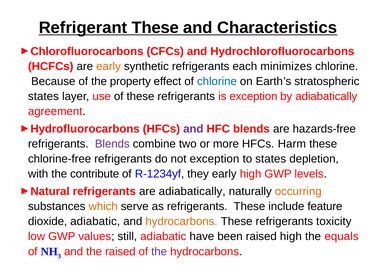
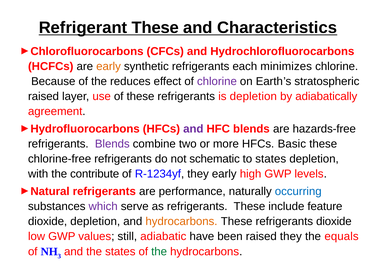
property: property -> reduces
chlorine at (217, 81) colour: blue -> purple
states at (43, 96): states -> raised
is exception: exception -> depletion
Harm: Harm -> Basic
not exception: exception -> schematic
are adiabatically: adiabatically -> performance
occurring colour: orange -> blue
which colour: orange -> purple
dioxide adiabatic: adiabatic -> depletion
refrigerants toxicity: toxicity -> dioxide
raised high: high -> they
the raised: raised -> states
the at (159, 251) colour: purple -> green
